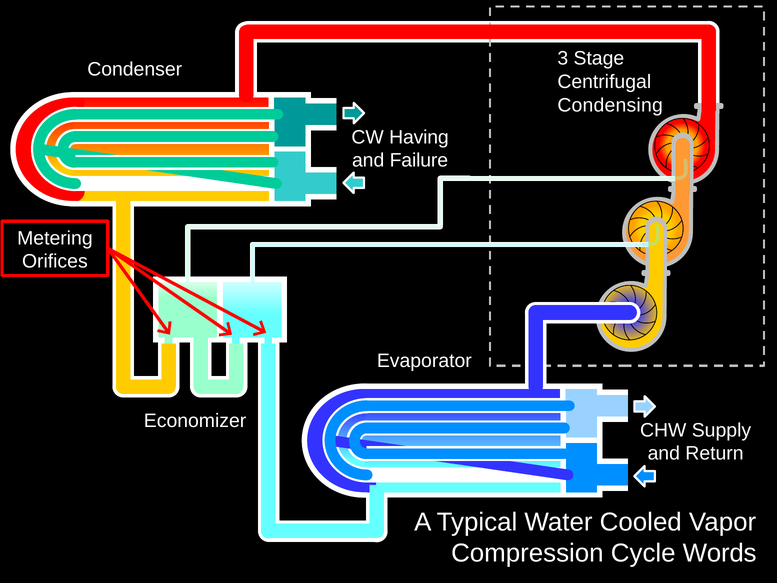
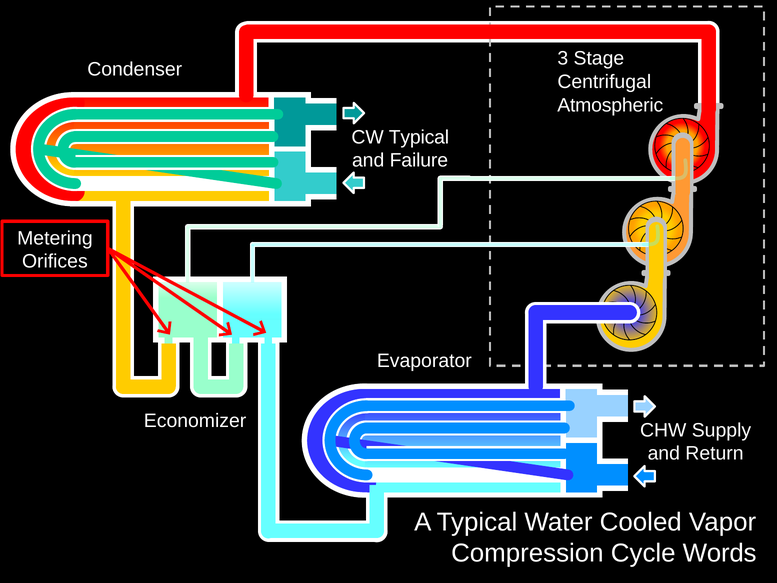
Condensing: Condensing -> Atmospheric
CW Having: Having -> Typical
